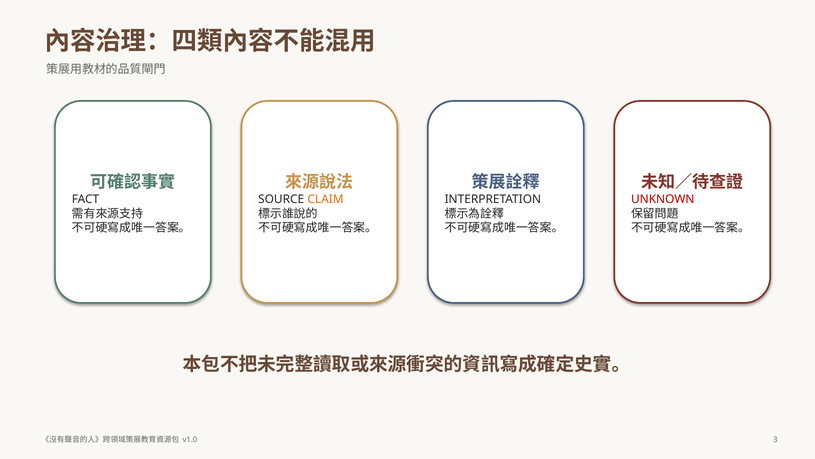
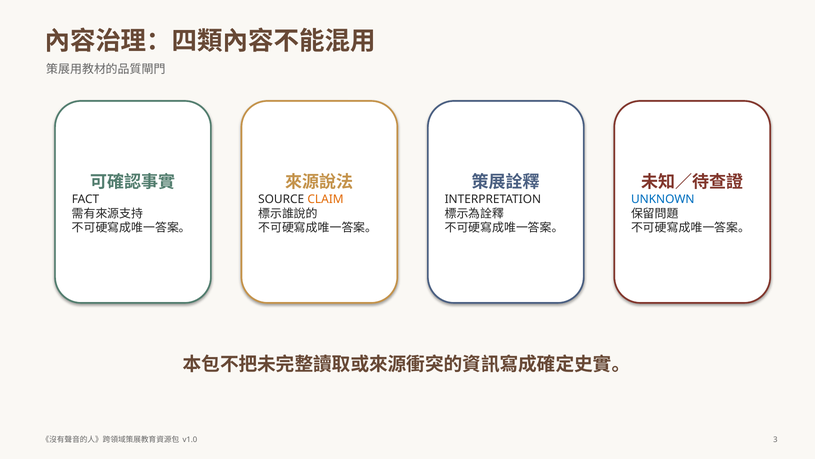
UNKNOWN colour: red -> blue
